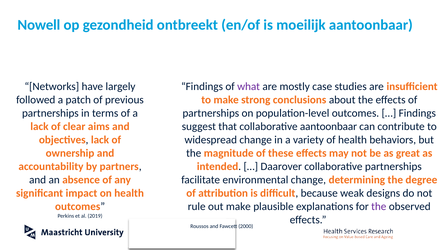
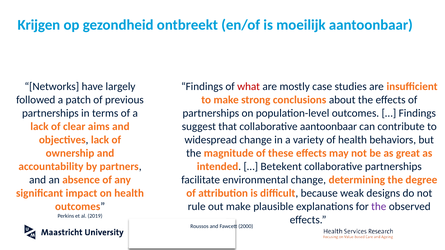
Nowell: Nowell -> Krijgen
what colour: purple -> red
Daarover: Daarover -> Betekent
